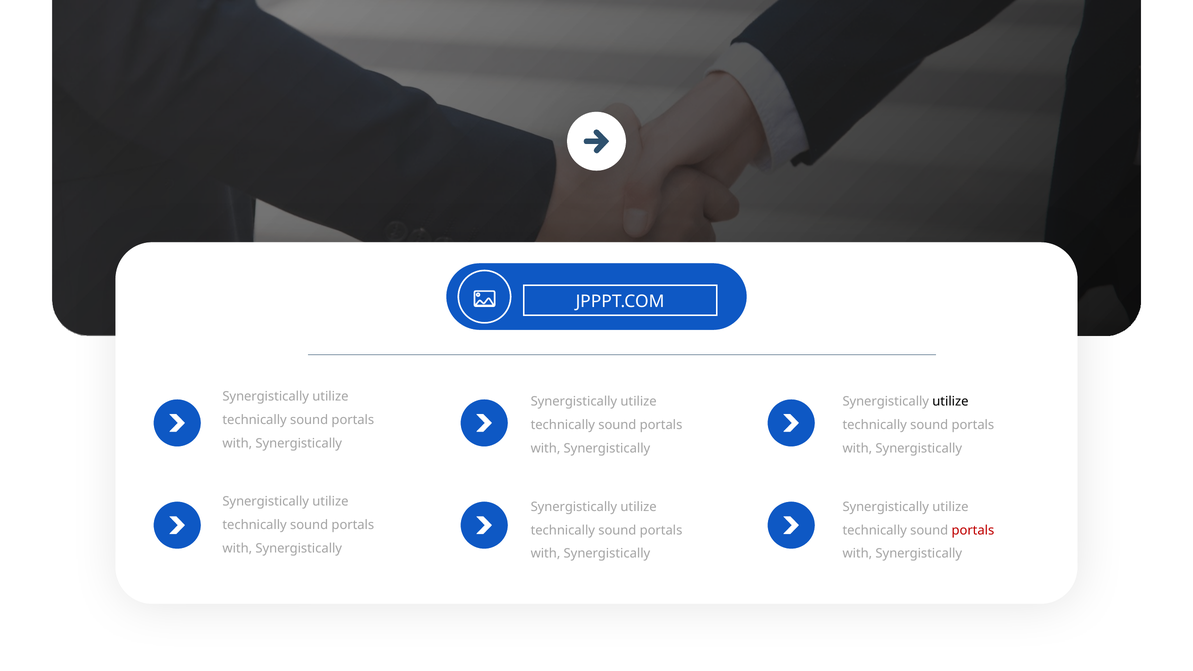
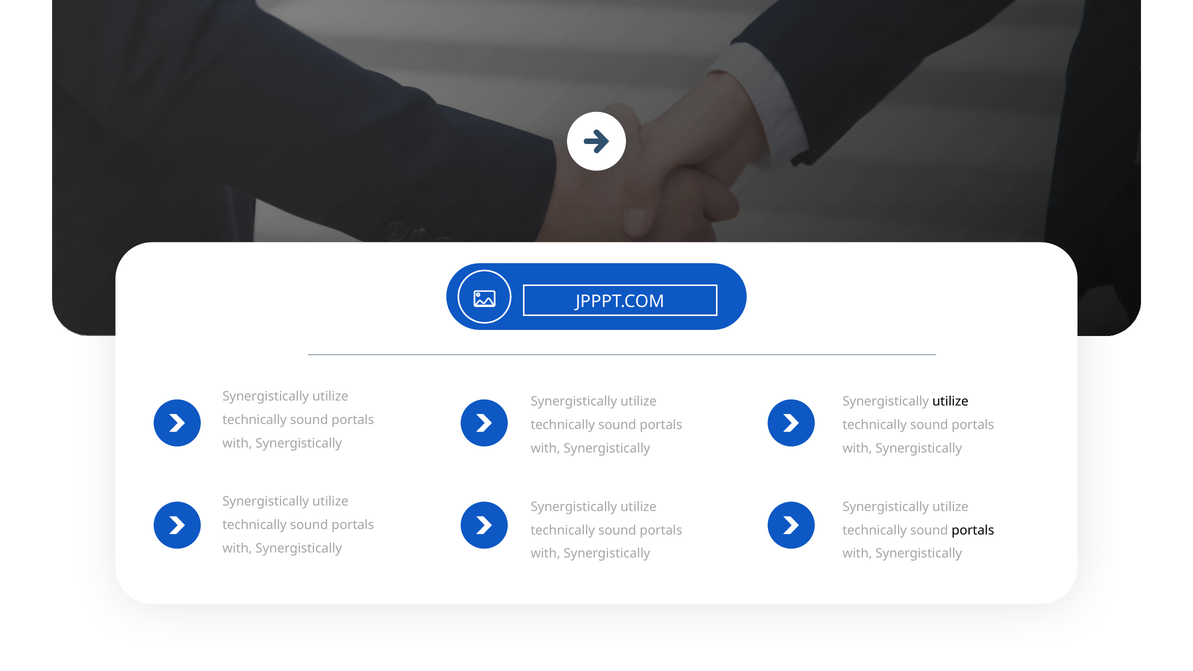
portals at (973, 530) colour: red -> black
